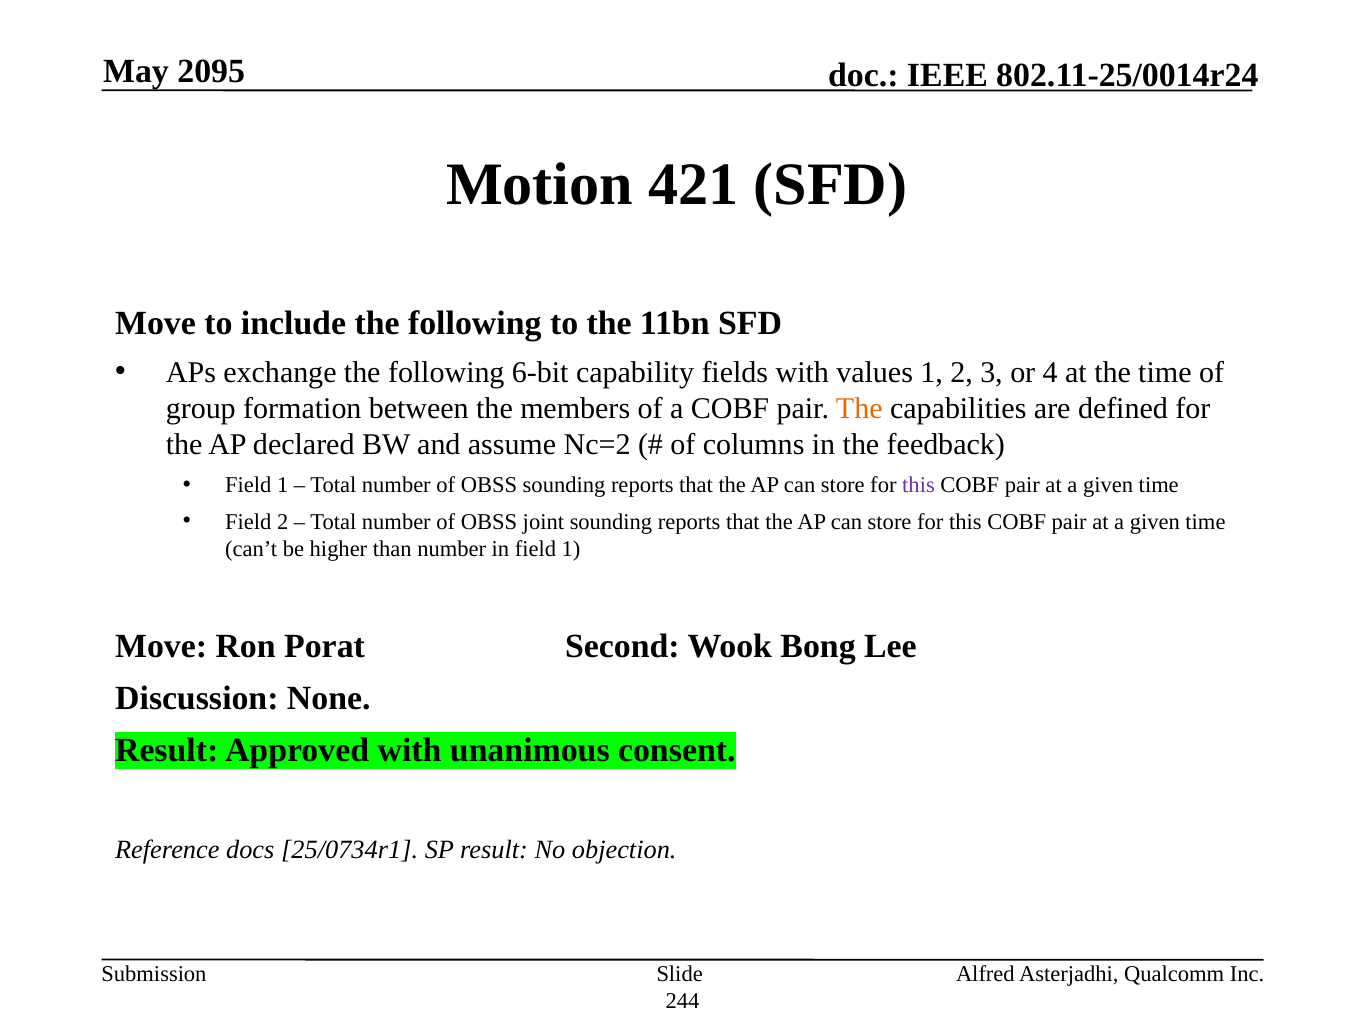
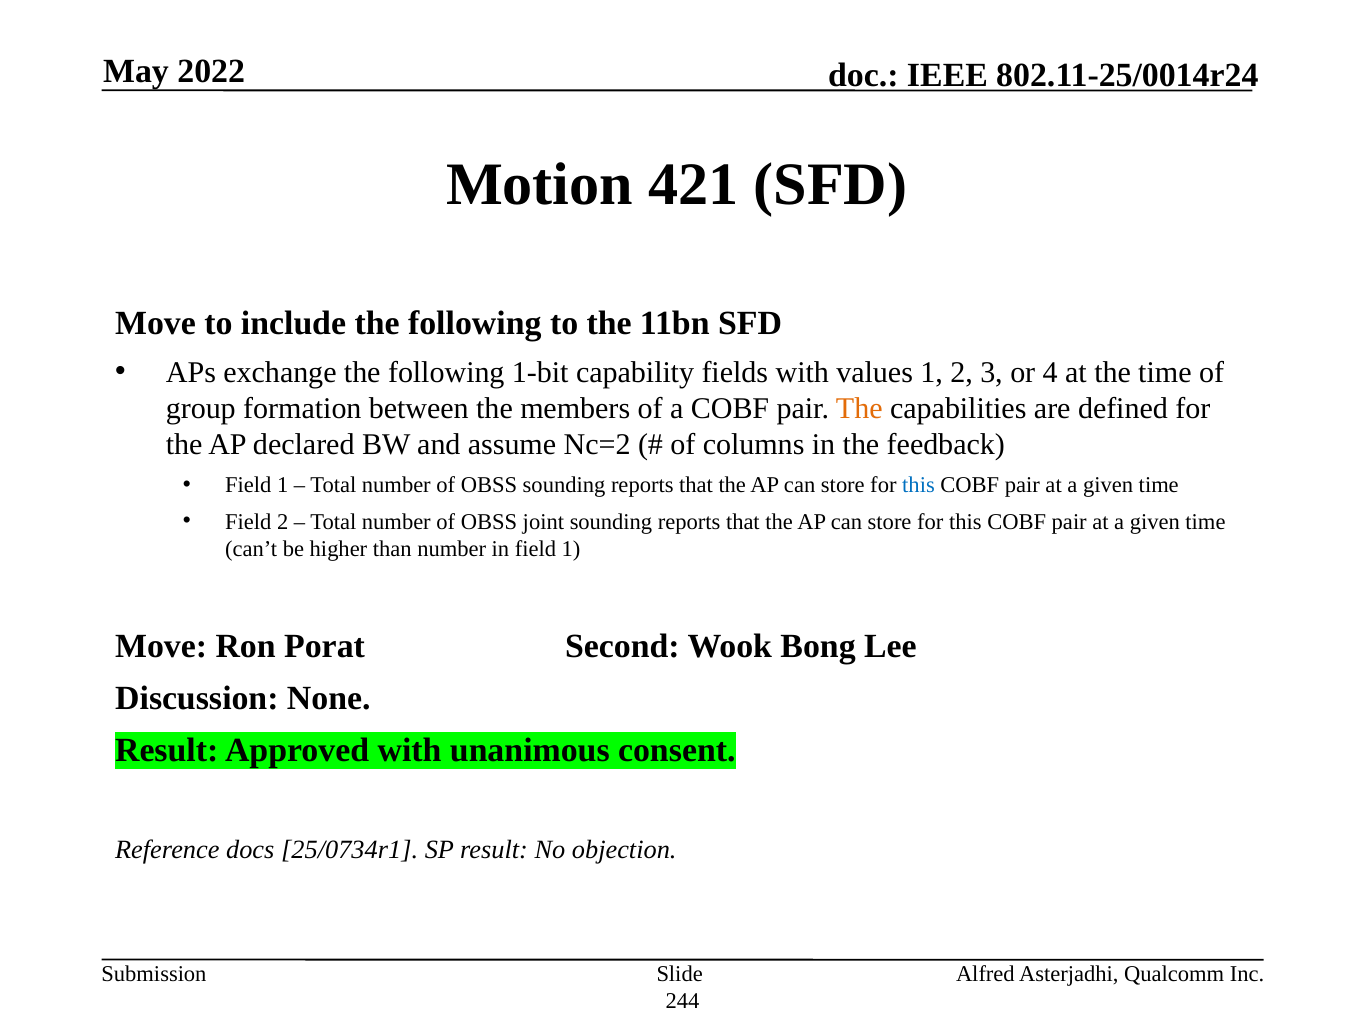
2095: 2095 -> 2022
6-bit: 6-bit -> 1-bit
this at (919, 485) colour: purple -> blue
